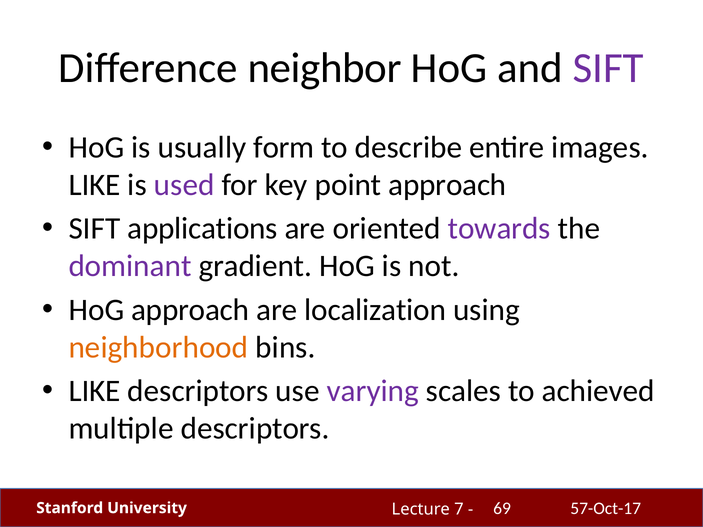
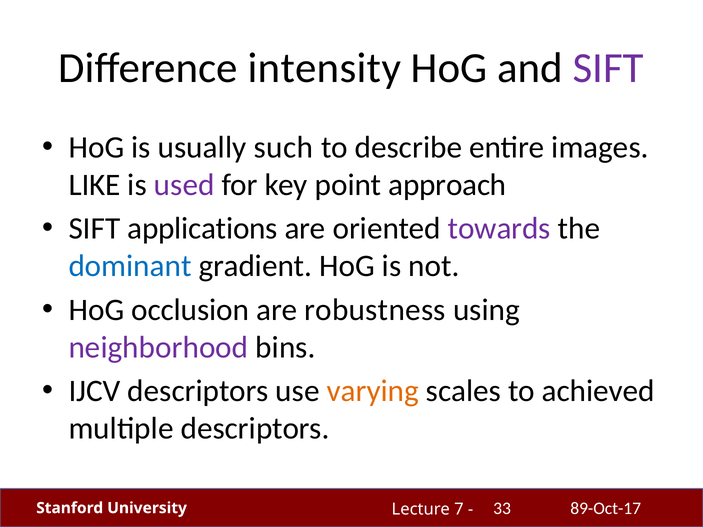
neighbor: neighbor -> intensity
form: form -> such
dominant colour: purple -> blue
HoG approach: approach -> occlusion
localization: localization -> robustness
neighborhood colour: orange -> purple
LIKE at (95, 391): LIKE -> IJCV
varying colour: purple -> orange
57-Oct-17: 57-Oct-17 -> 89-Oct-17
69: 69 -> 33
